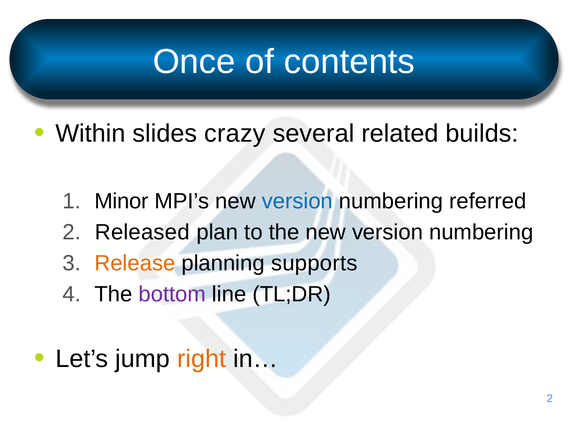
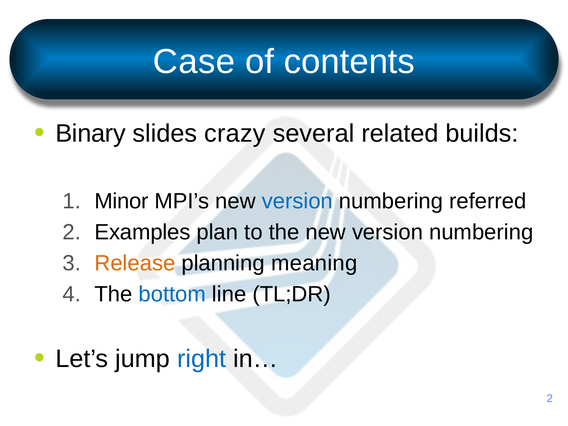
Once: Once -> Case
Within: Within -> Binary
Released: Released -> Examples
supports: supports -> meaning
bottom colour: purple -> blue
right colour: orange -> blue
